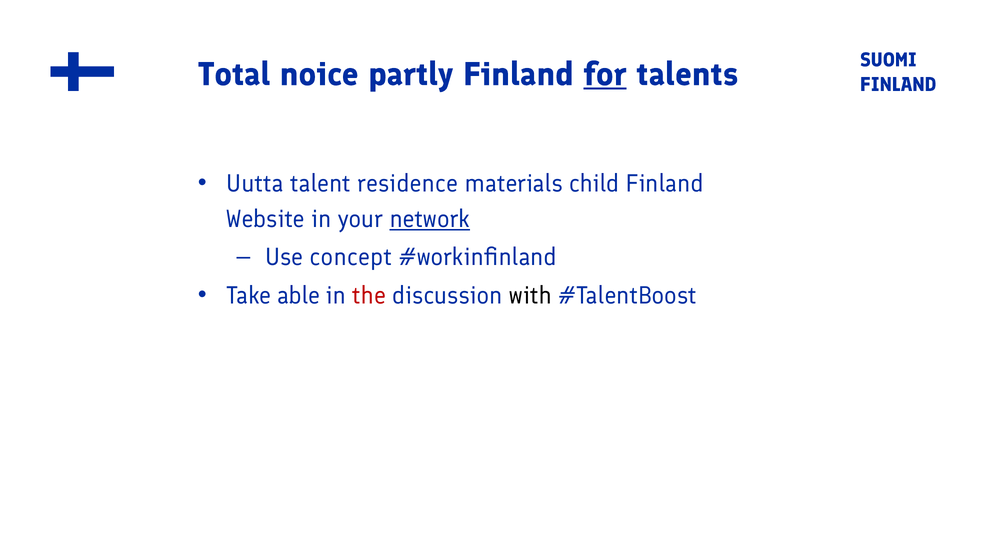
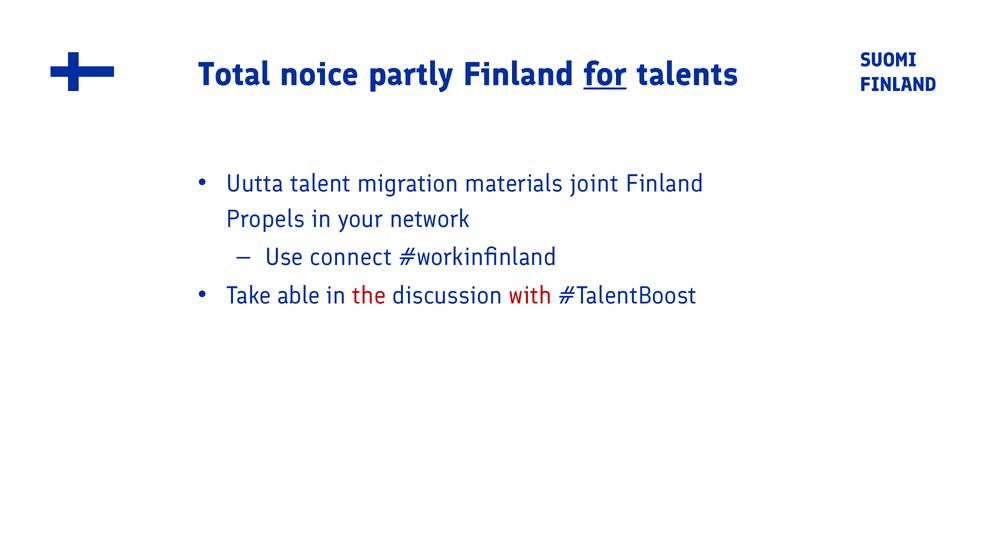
residence: residence -> migration
child: child -> joint
Website: Website -> Propels
network underline: present -> none
concept: concept -> connect
with colour: black -> red
